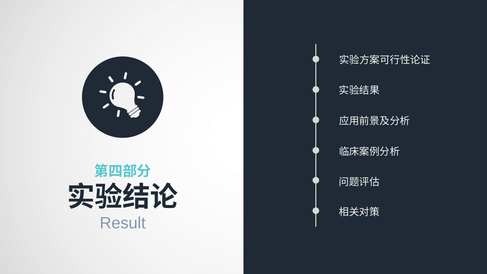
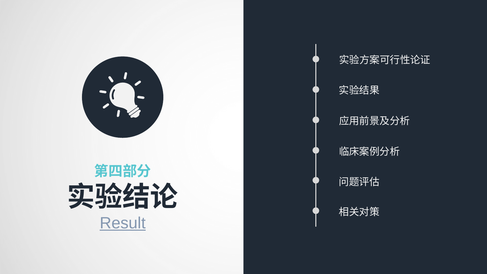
Result underline: none -> present
